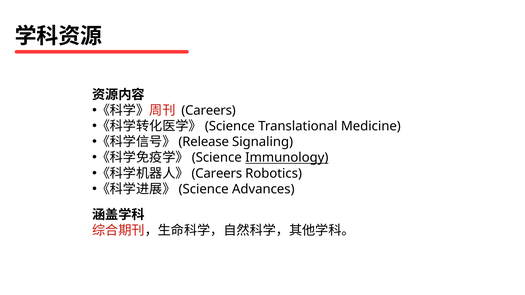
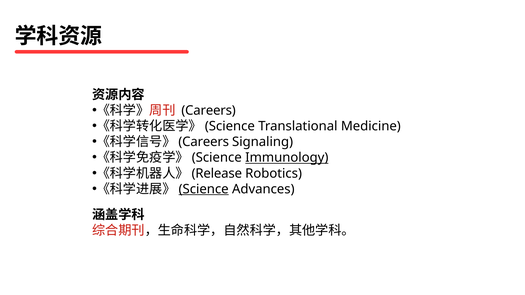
Release at (204, 142): Release -> Careers
Careers at (217, 174): Careers -> Release
Science at (204, 189) underline: none -> present
